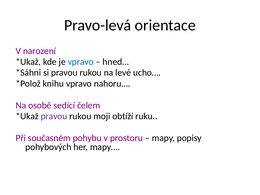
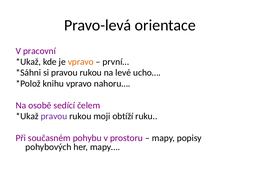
narození: narození -> pracovní
vpravo at (81, 62) colour: blue -> orange
hned…: hned… -> první…
